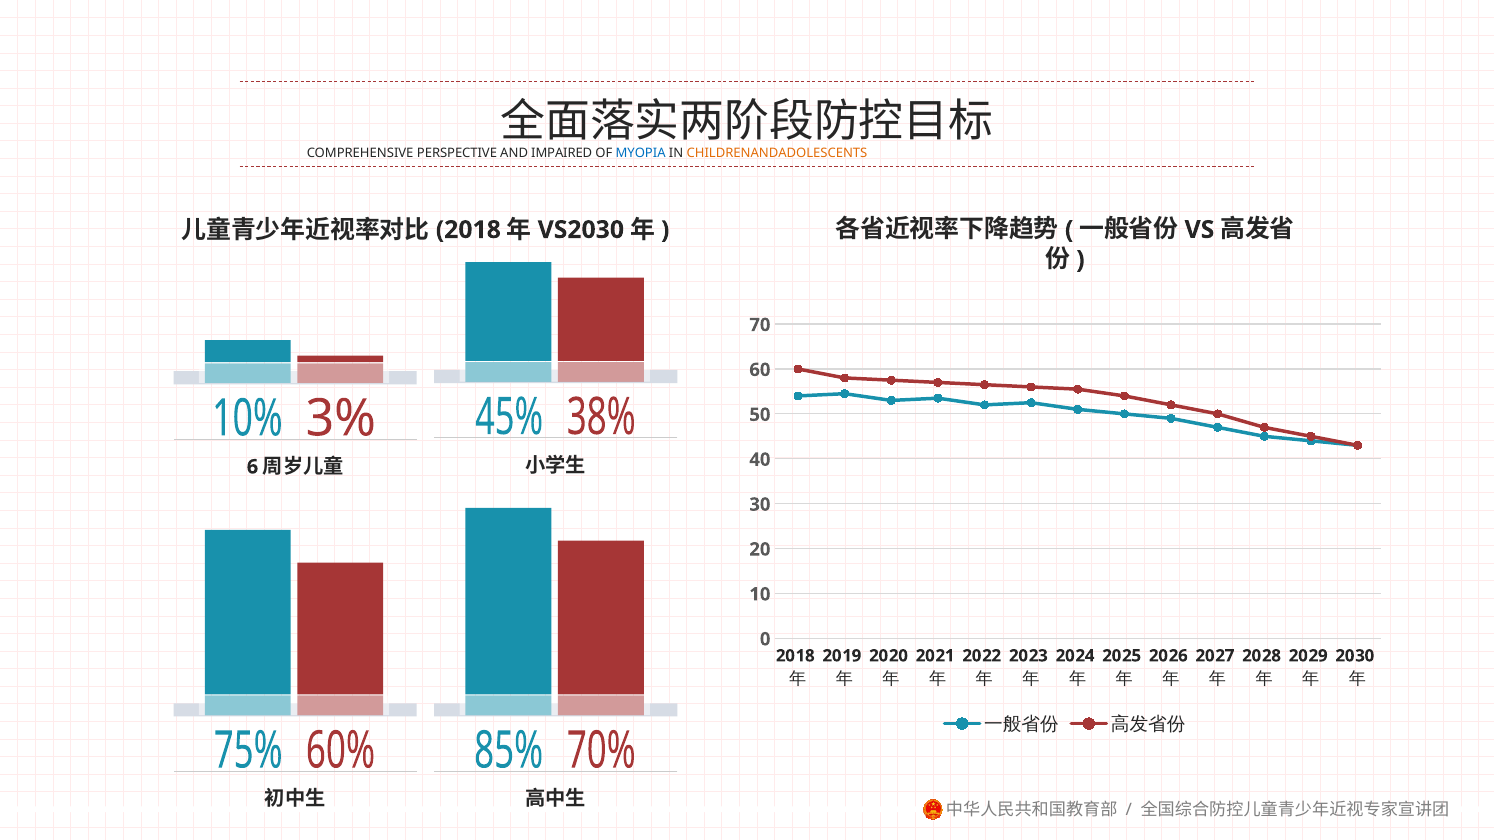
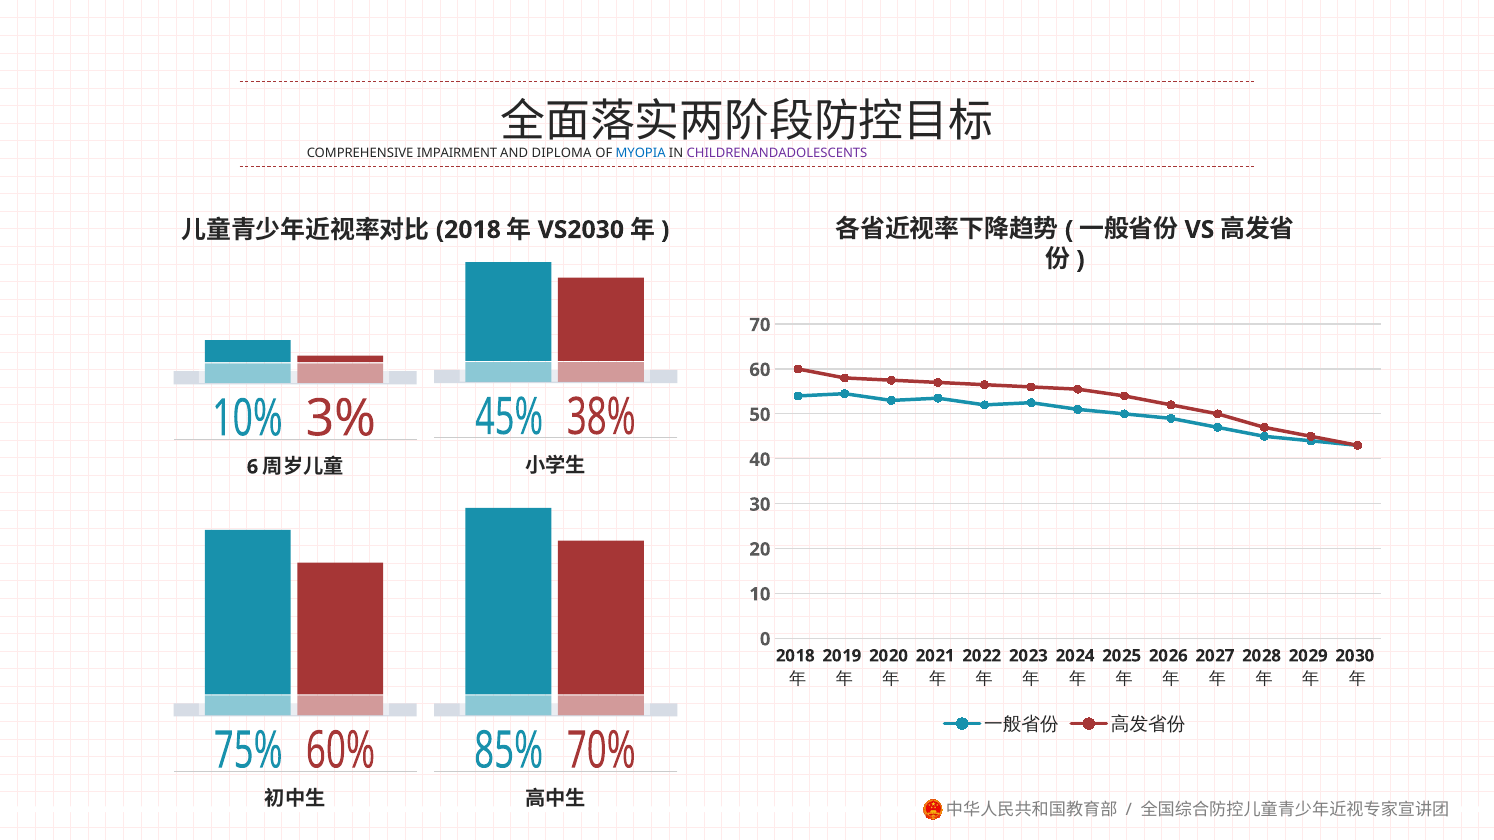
PERSPECTIVE: PERSPECTIVE -> IMPAIRMENT
IMPAIRED: IMPAIRED -> DIPLOMA
CHILDRENANDADOLESCENTS colour: orange -> purple
